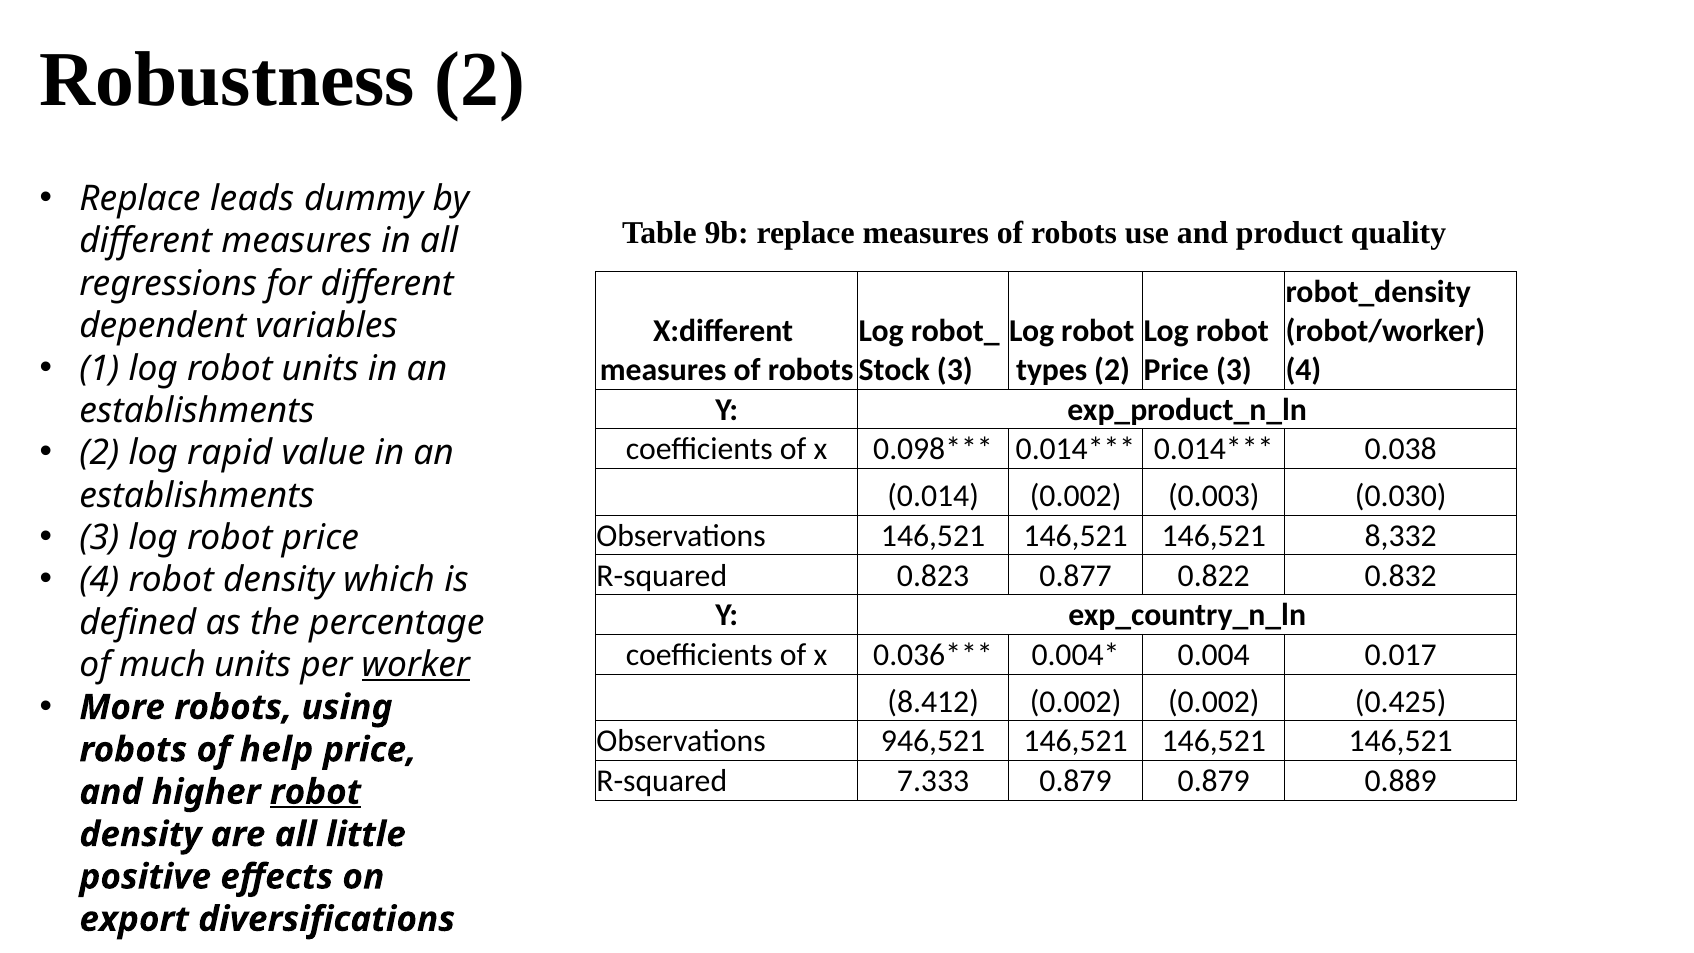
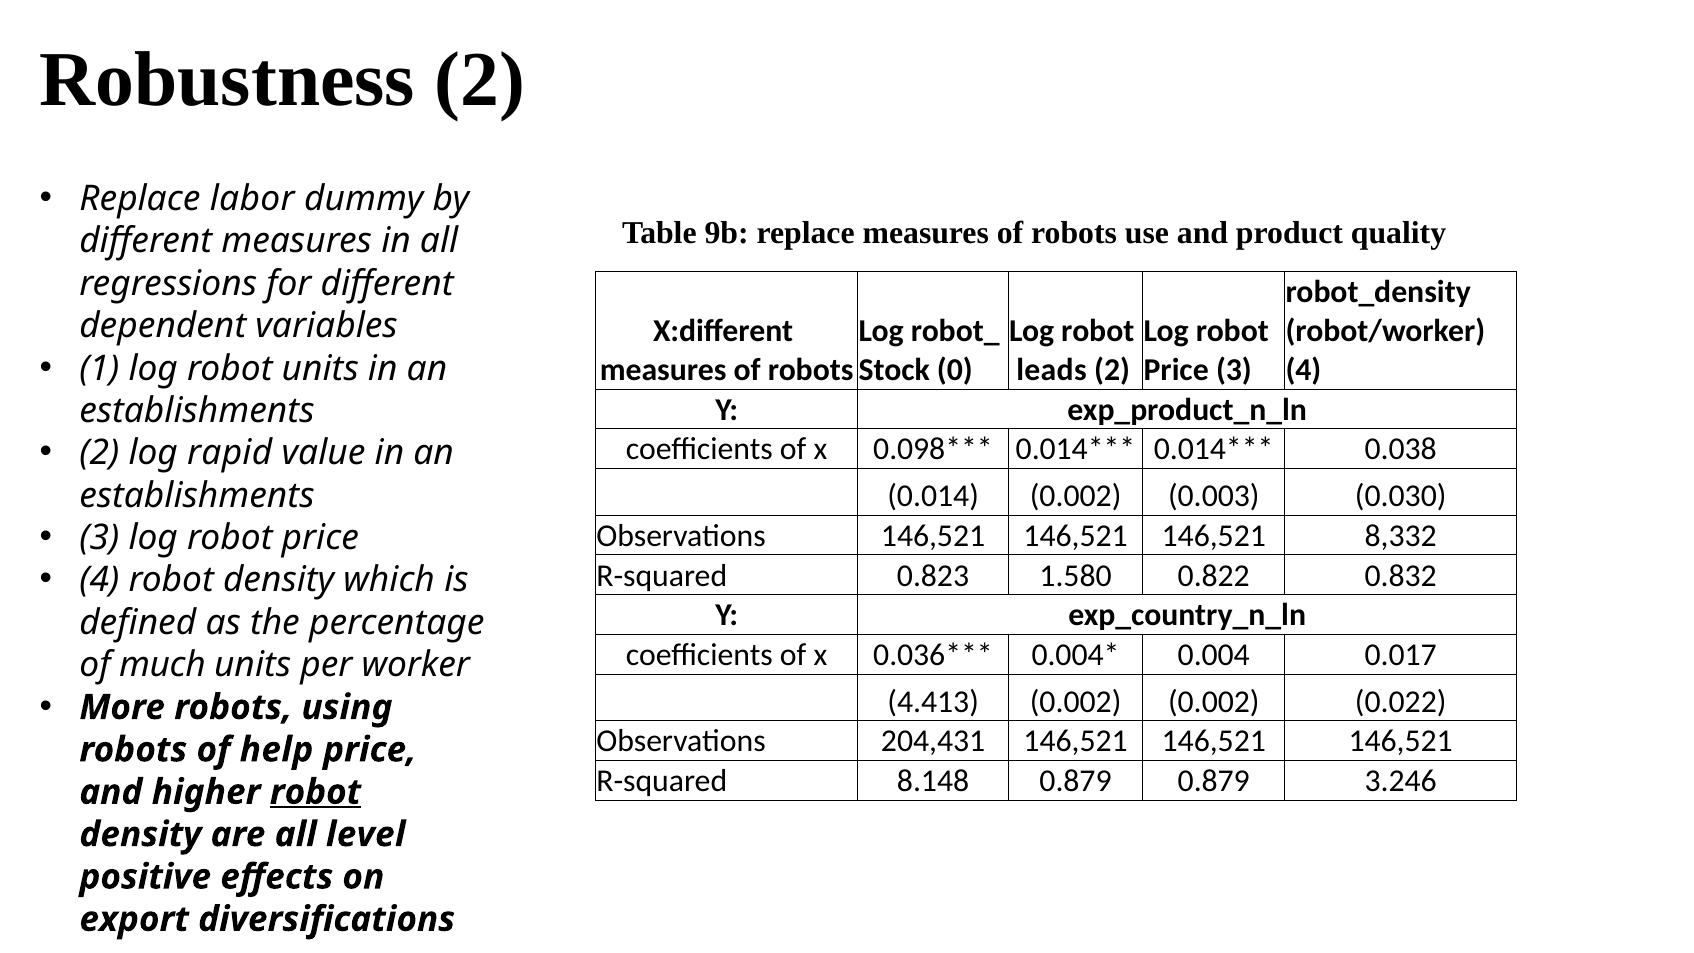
leads: leads -> labor
Stock 3: 3 -> 0
types: types -> leads
0.877: 0.877 -> 1.580
worker underline: present -> none
8.412: 8.412 -> 4.413
0.425: 0.425 -> 0.022
946,521: 946,521 -> 204,431
7.333: 7.333 -> 8.148
0.889: 0.889 -> 3.246
little: little -> level
